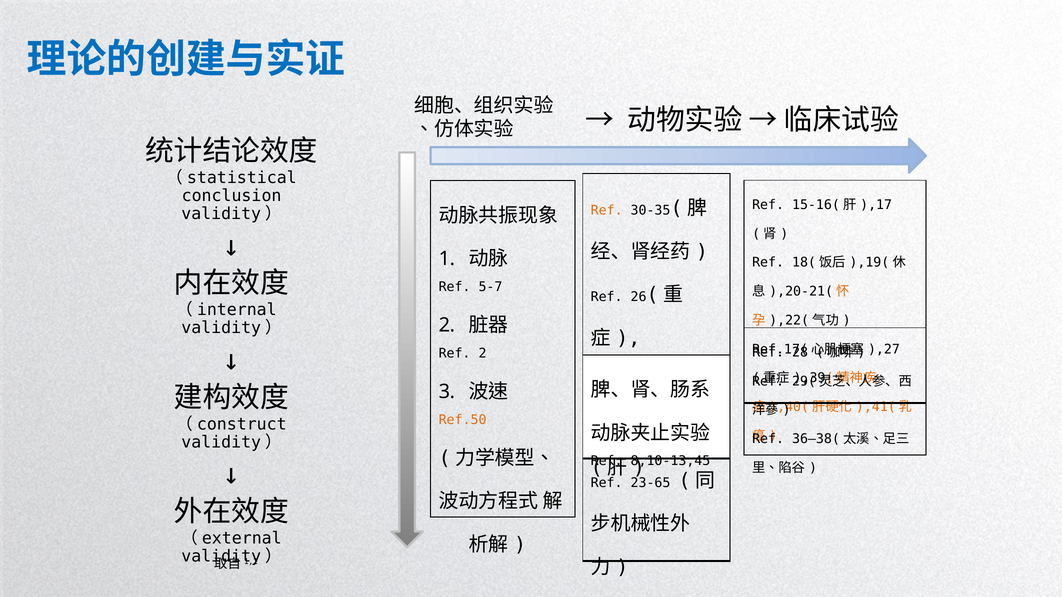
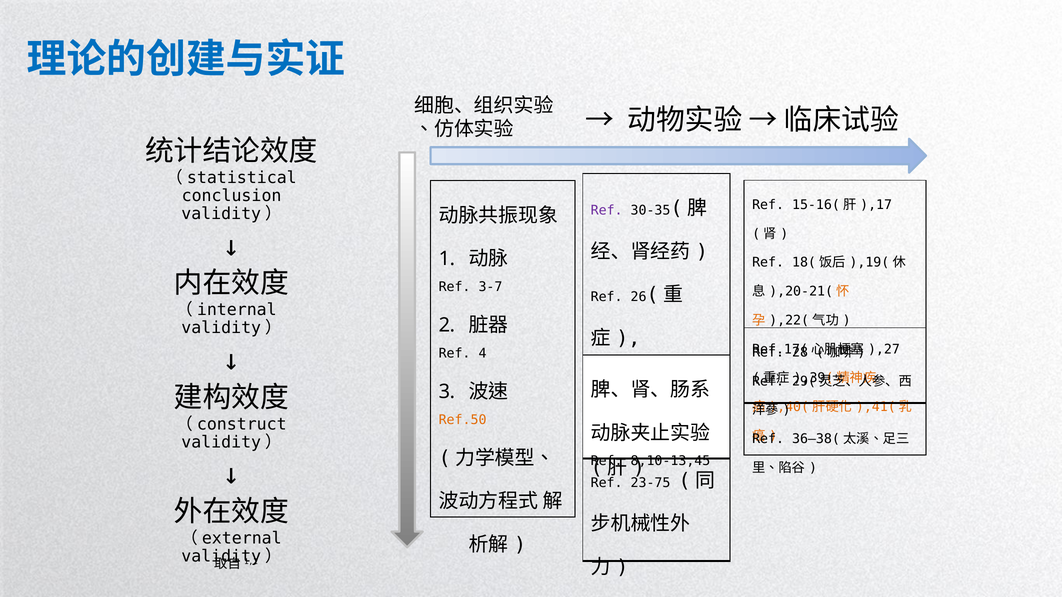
Ref at (607, 211) colour: orange -> purple
5-7: 5-7 -> 3-7
Ref 2: 2 -> 4
23-65: 23-65 -> 23-75
